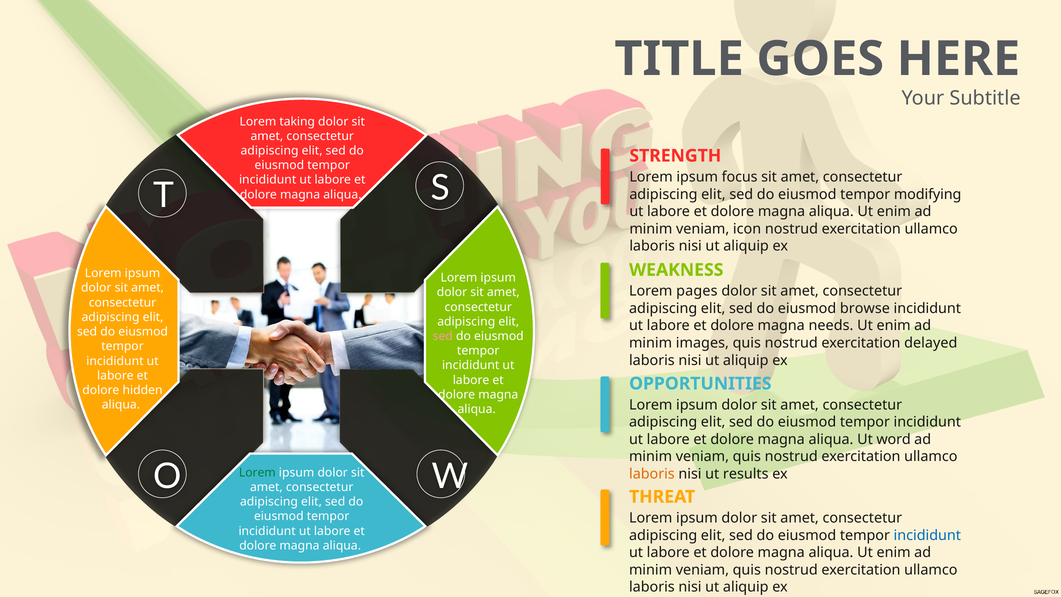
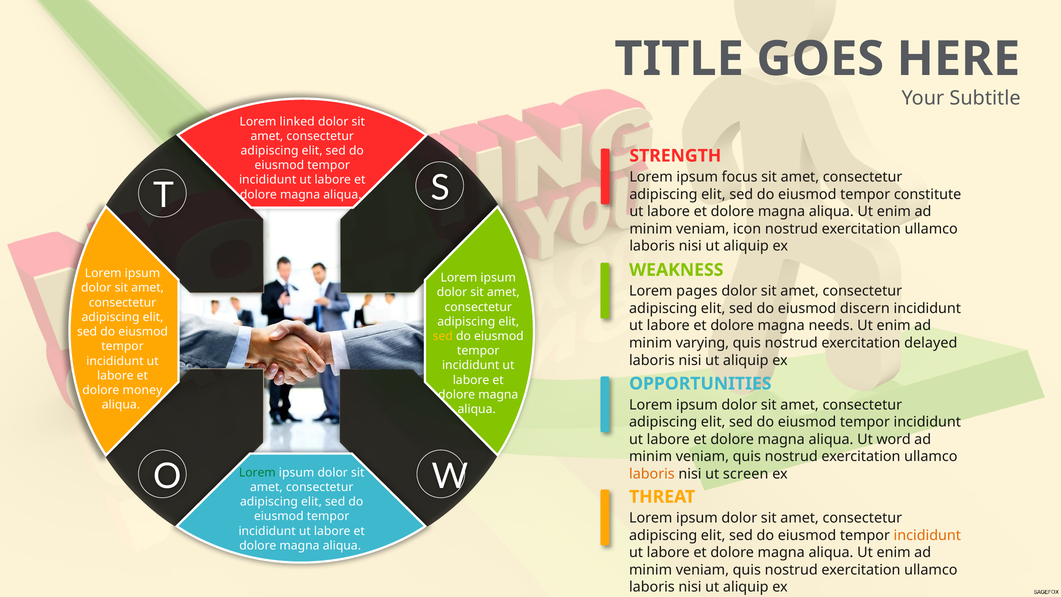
taking: taking -> linked
modifying: modifying -> constitute
browse: browse -> discern
sed at (443, 336) colour: pink -> yellow
images: images -> varying
hidden: hidden -> money
results: results -> screen
incididunt at (927, 535) colour: blue -> orange
